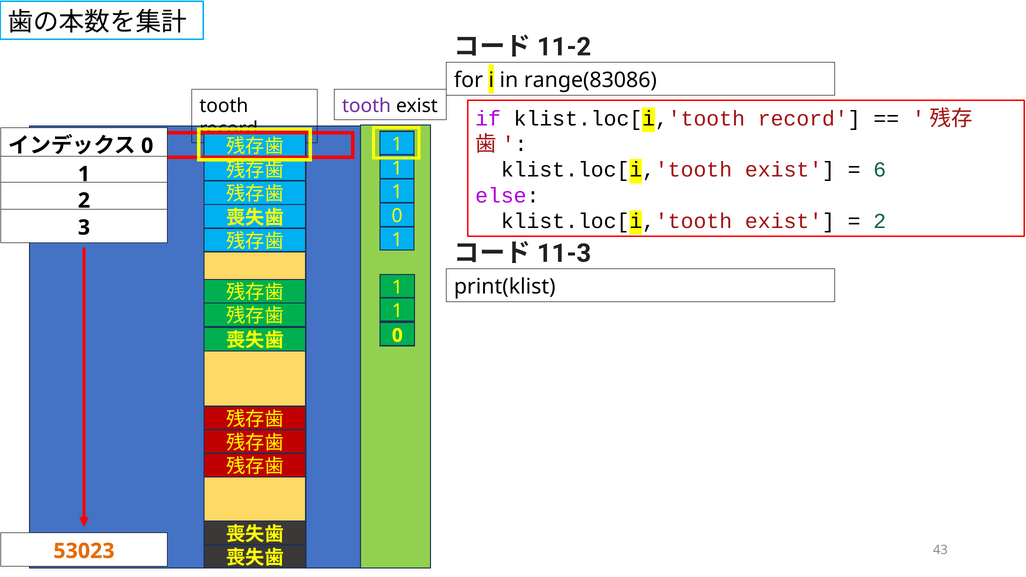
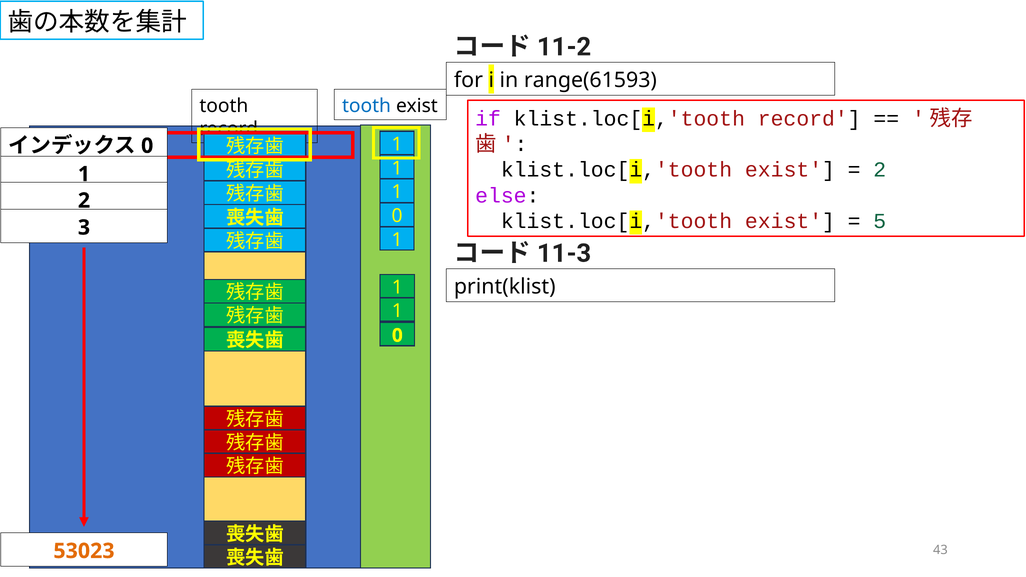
range(83086: range(83086 -> range(61593
tooth at (367, 106) colour: purple -> blue
6 at (880, 170): 6 -> 2
2 at (880, 221): 2 -> 5
